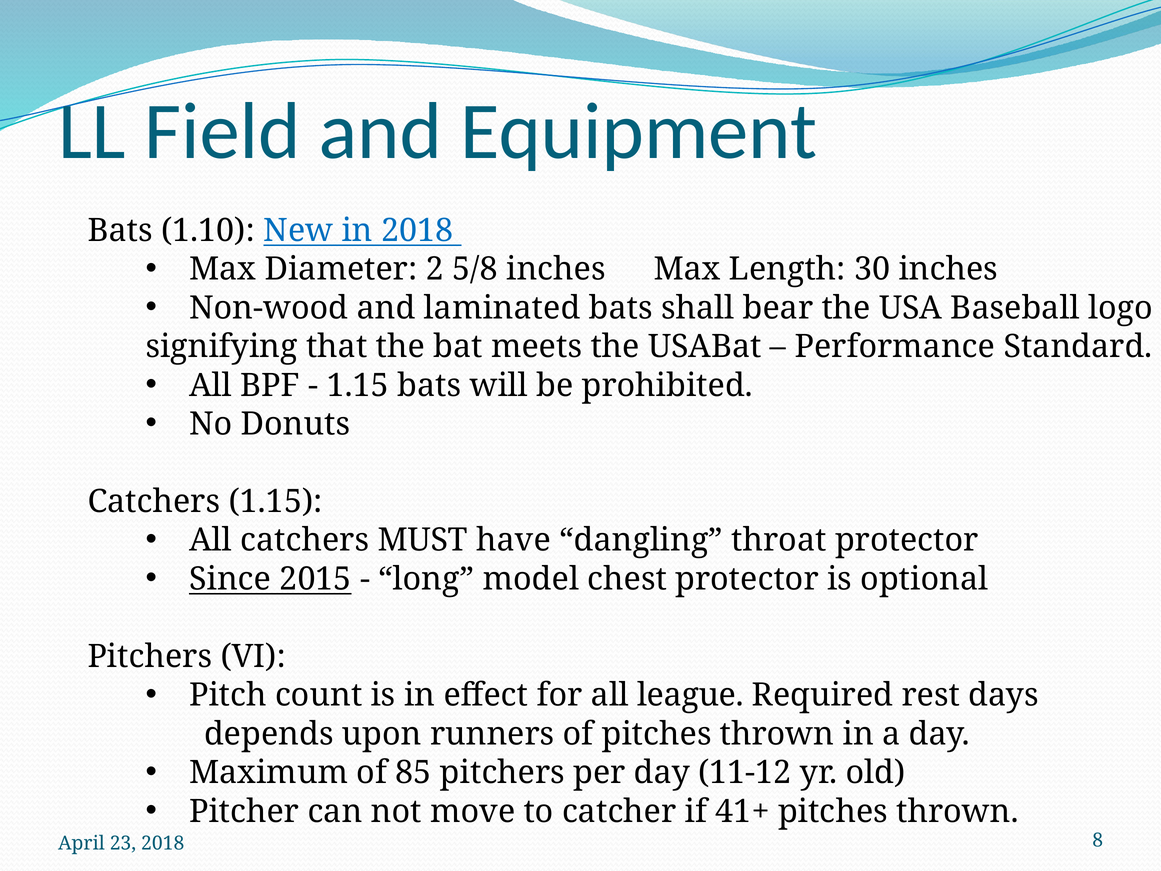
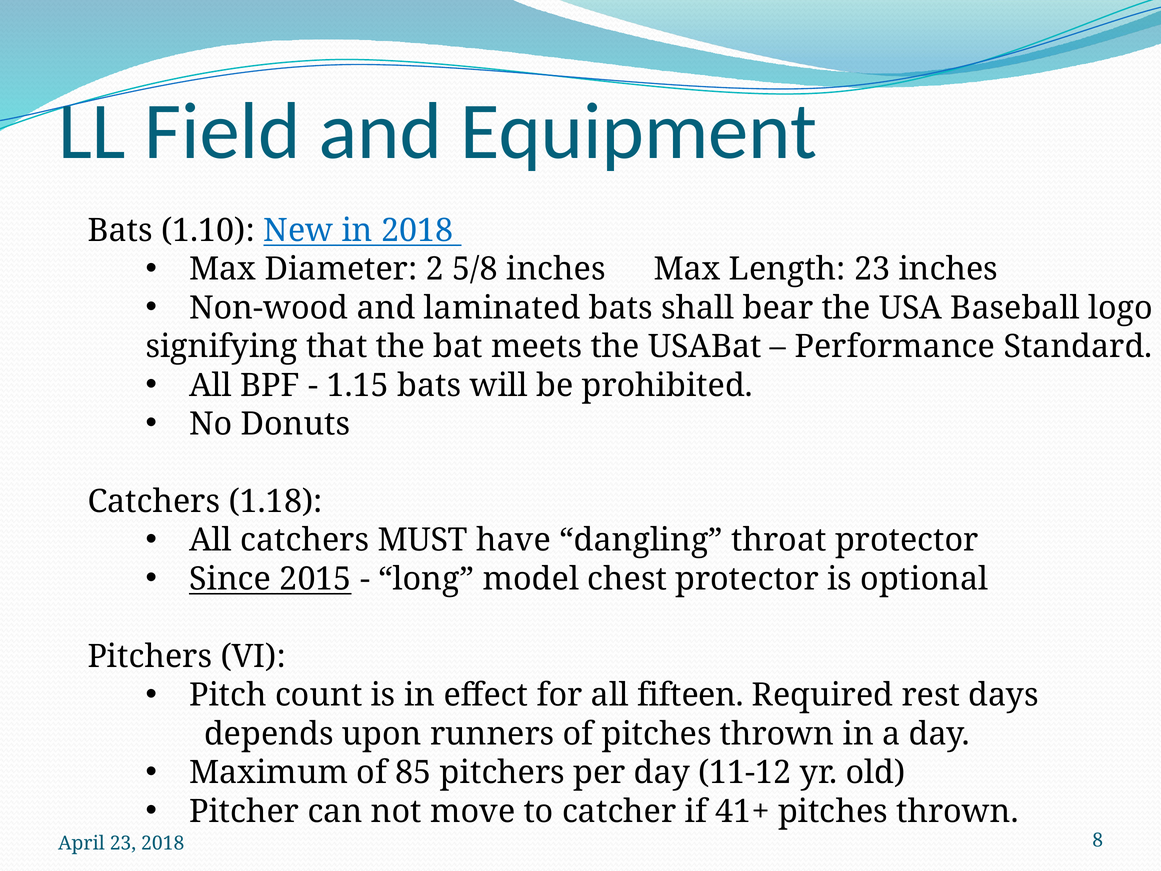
Length 30: 30 -> 23
Catchers 1.15: 1.15 -> 1.18
league: league -> fifteen
